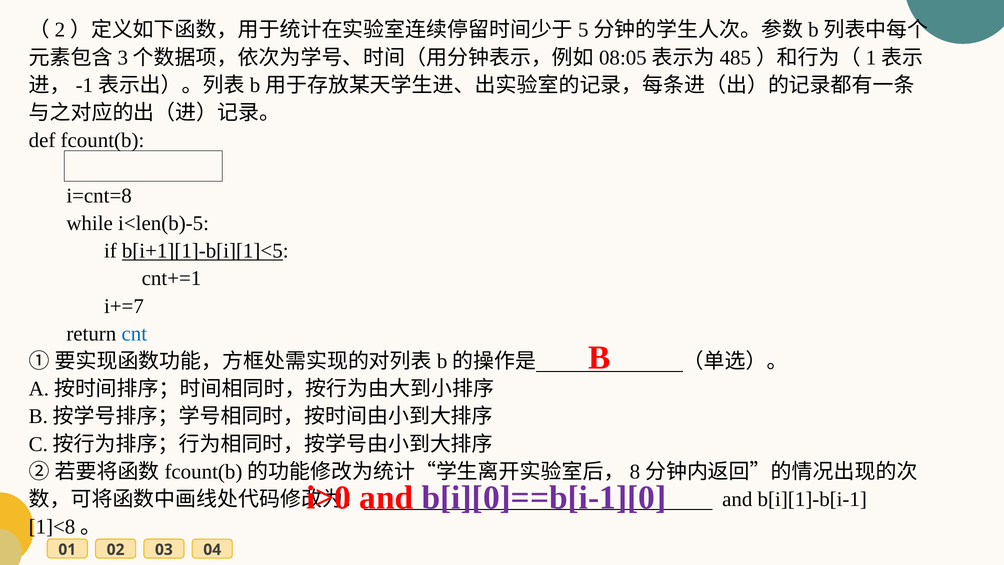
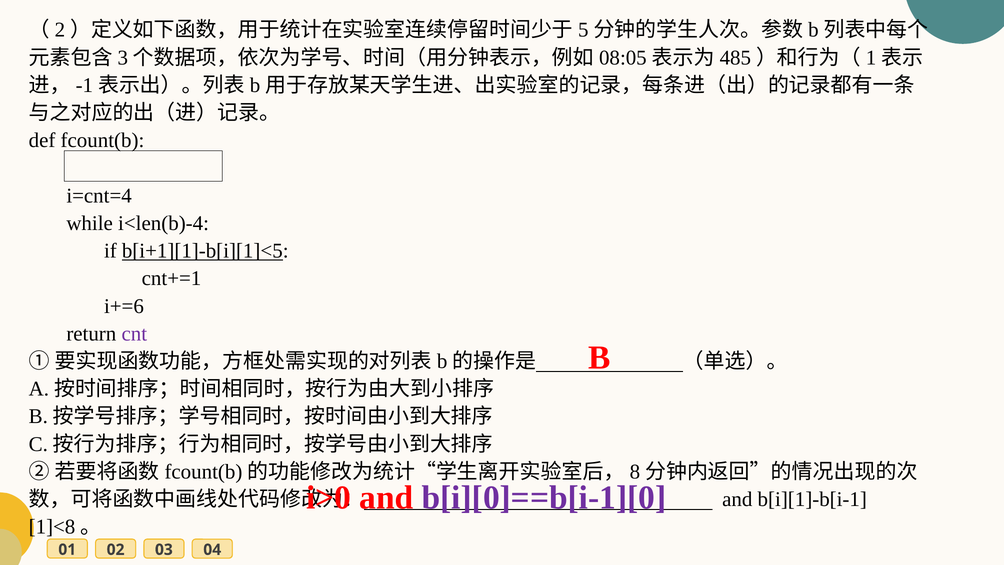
i=cnt=8: i=cnt=8 -> i=cnt=4
i<len(b)-5: i<len(b)-5 -> i<len(b)-4
i+=7: i+=7 -> i+=6
cnt colour: blue -> purple
